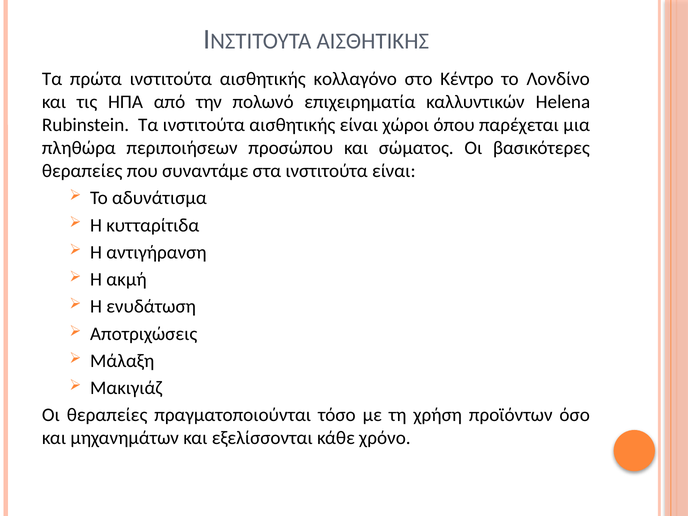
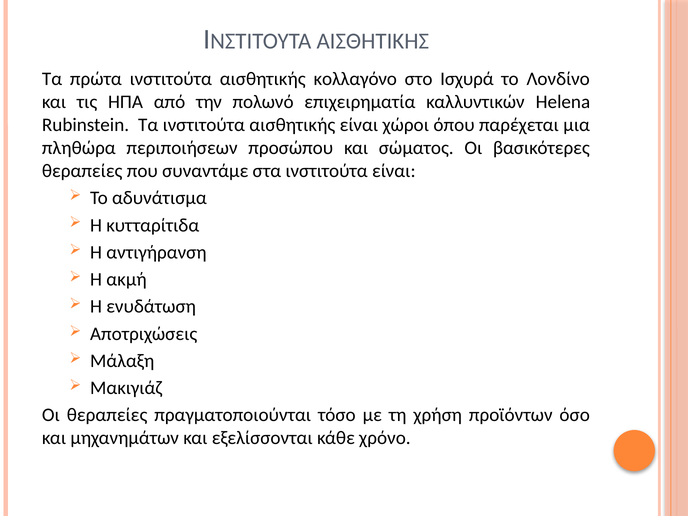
Κέντρο: Κέντρο -> Ισχυρά
